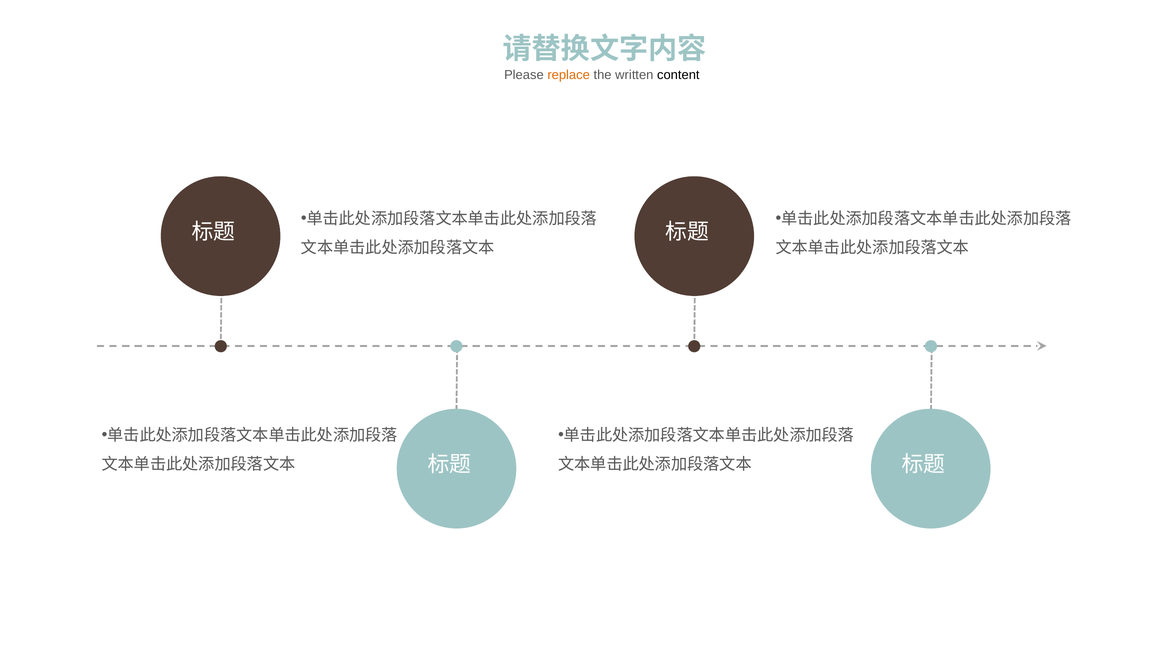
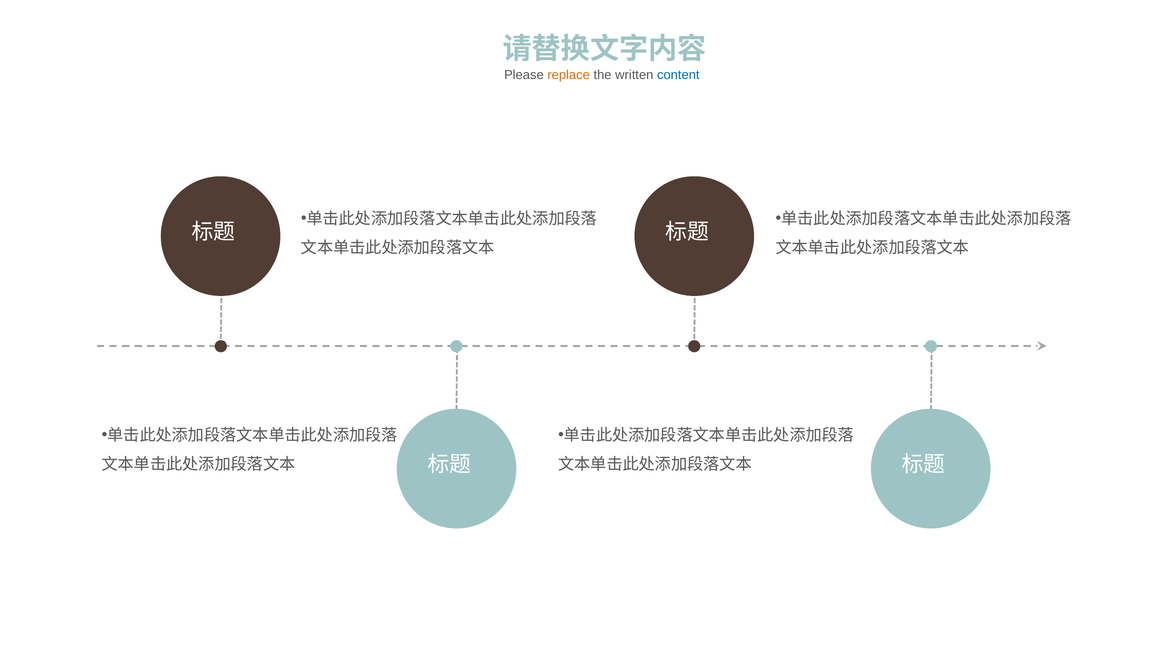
content colour: black -> blue
